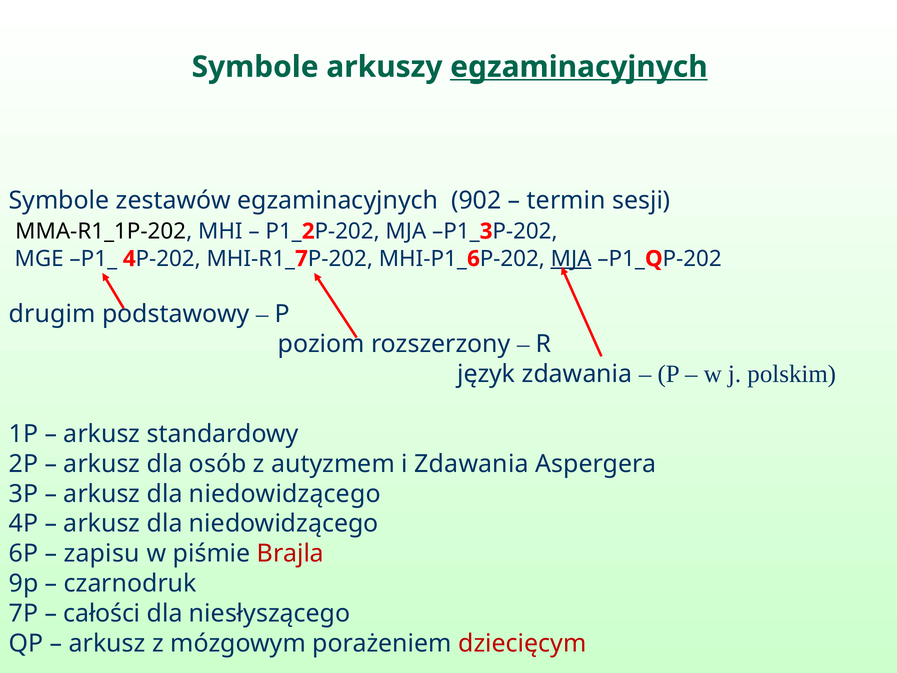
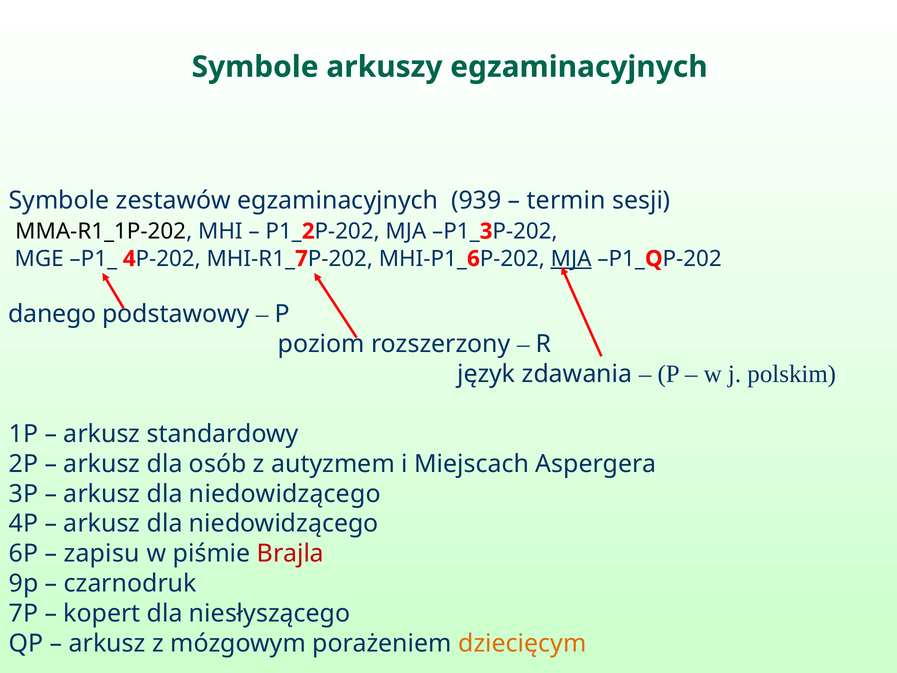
egzaminacyjnych at (579, 67) underline: present -> none
902: 902 -> 939
drugim: drugim -> danego
i Zdawania: Zdawania -> Miejscach
całości: całości -> kopert
dziecięcym colour: red -> orange
